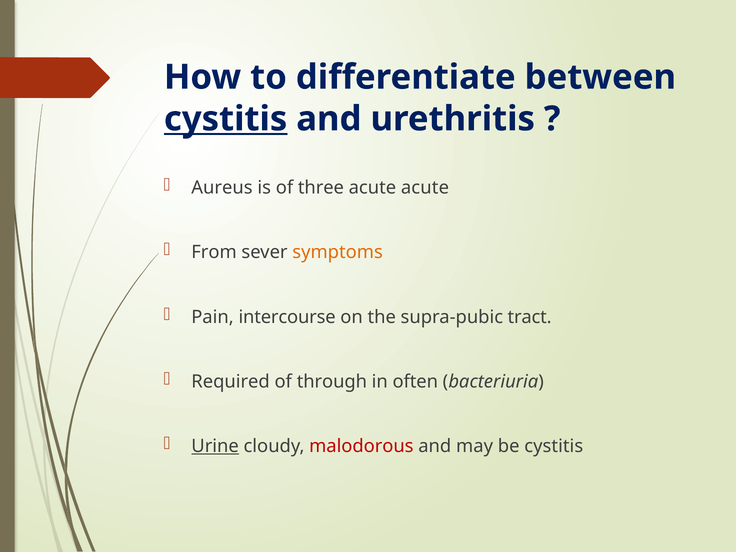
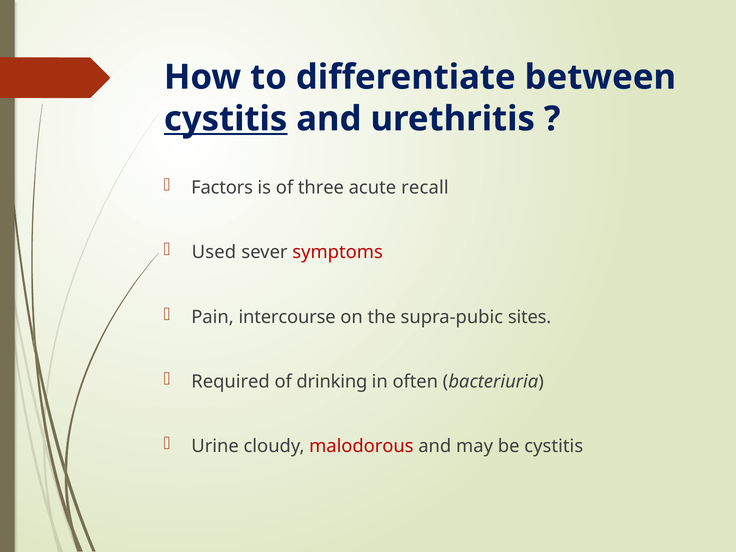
Aureus: Aureus -> Factors
acute acute: acute -> recall
From: From -> Used
symptoms colour: orange -> red
tract: tract -> sites
through: through -> drinking
Urine underline: present -> none
